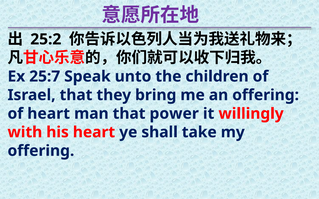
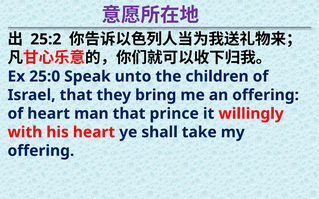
25:7: 25:7 -> 25:0
power: power -> prince
